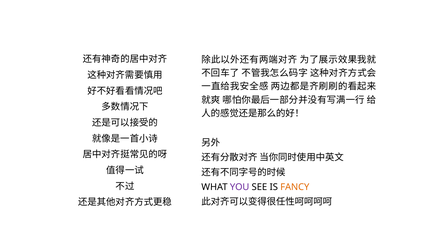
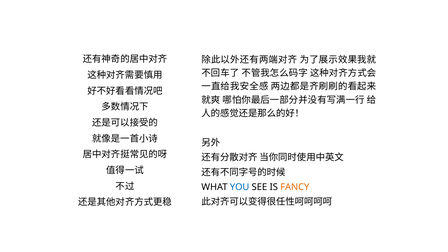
YOU colour: purple -> blue
